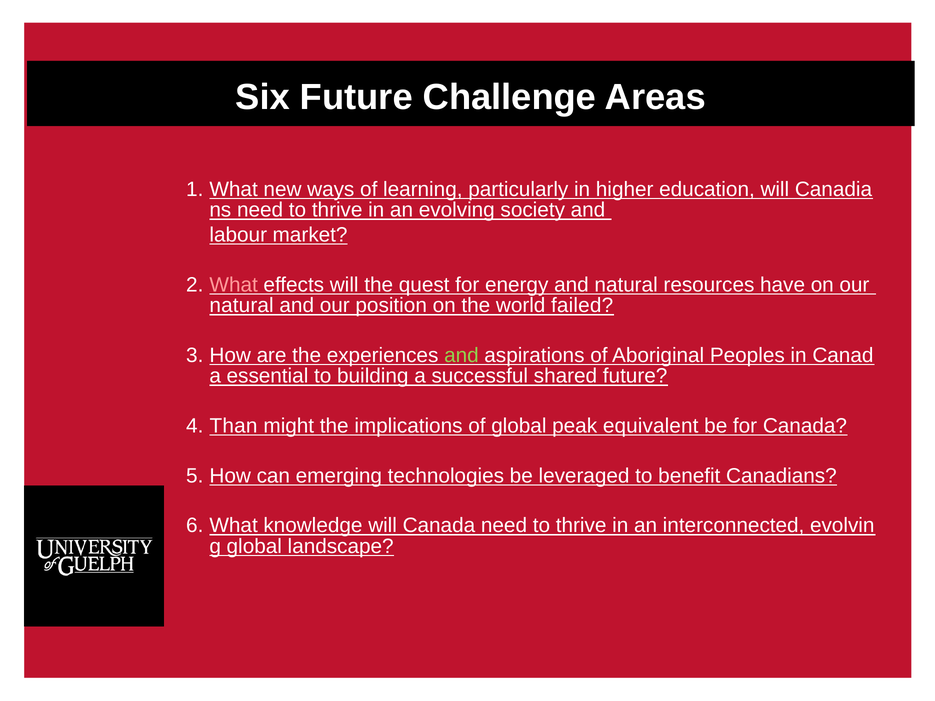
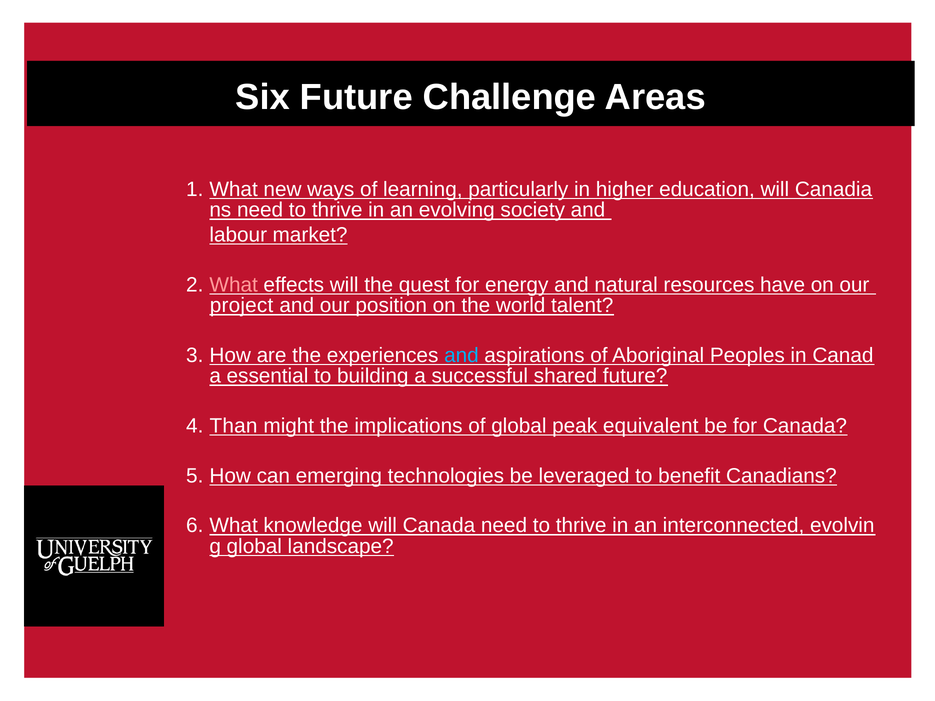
natural at (242, 306): natural -> project
failed: failed -> talent
and at (461, 355) colour: light green -> light blue
